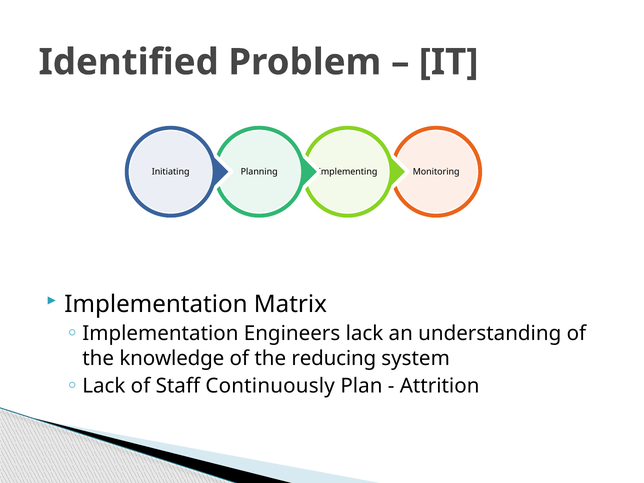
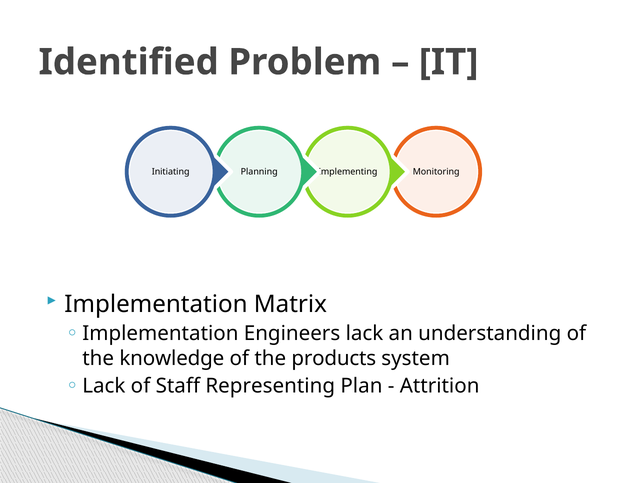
reducing: reducing -> products
Continuously: Continuously -> Representing
